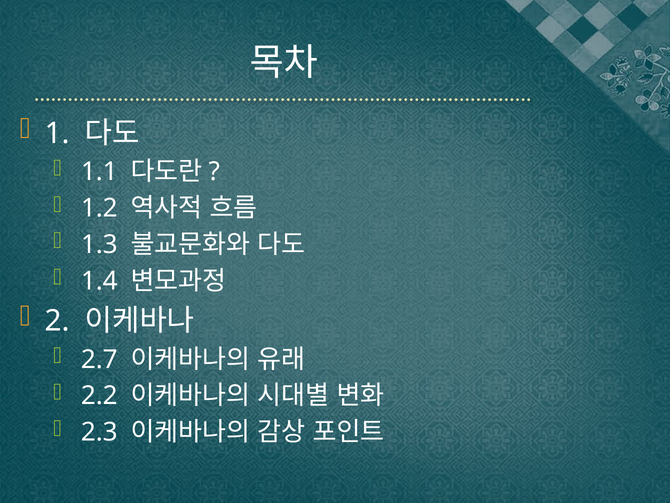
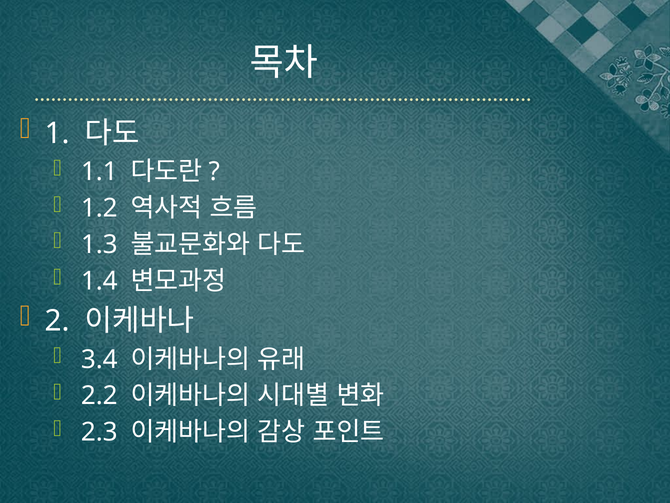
2.7: 2.7 -> 3.4
